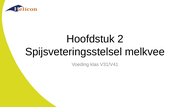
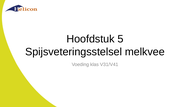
2: 2 -> 5
